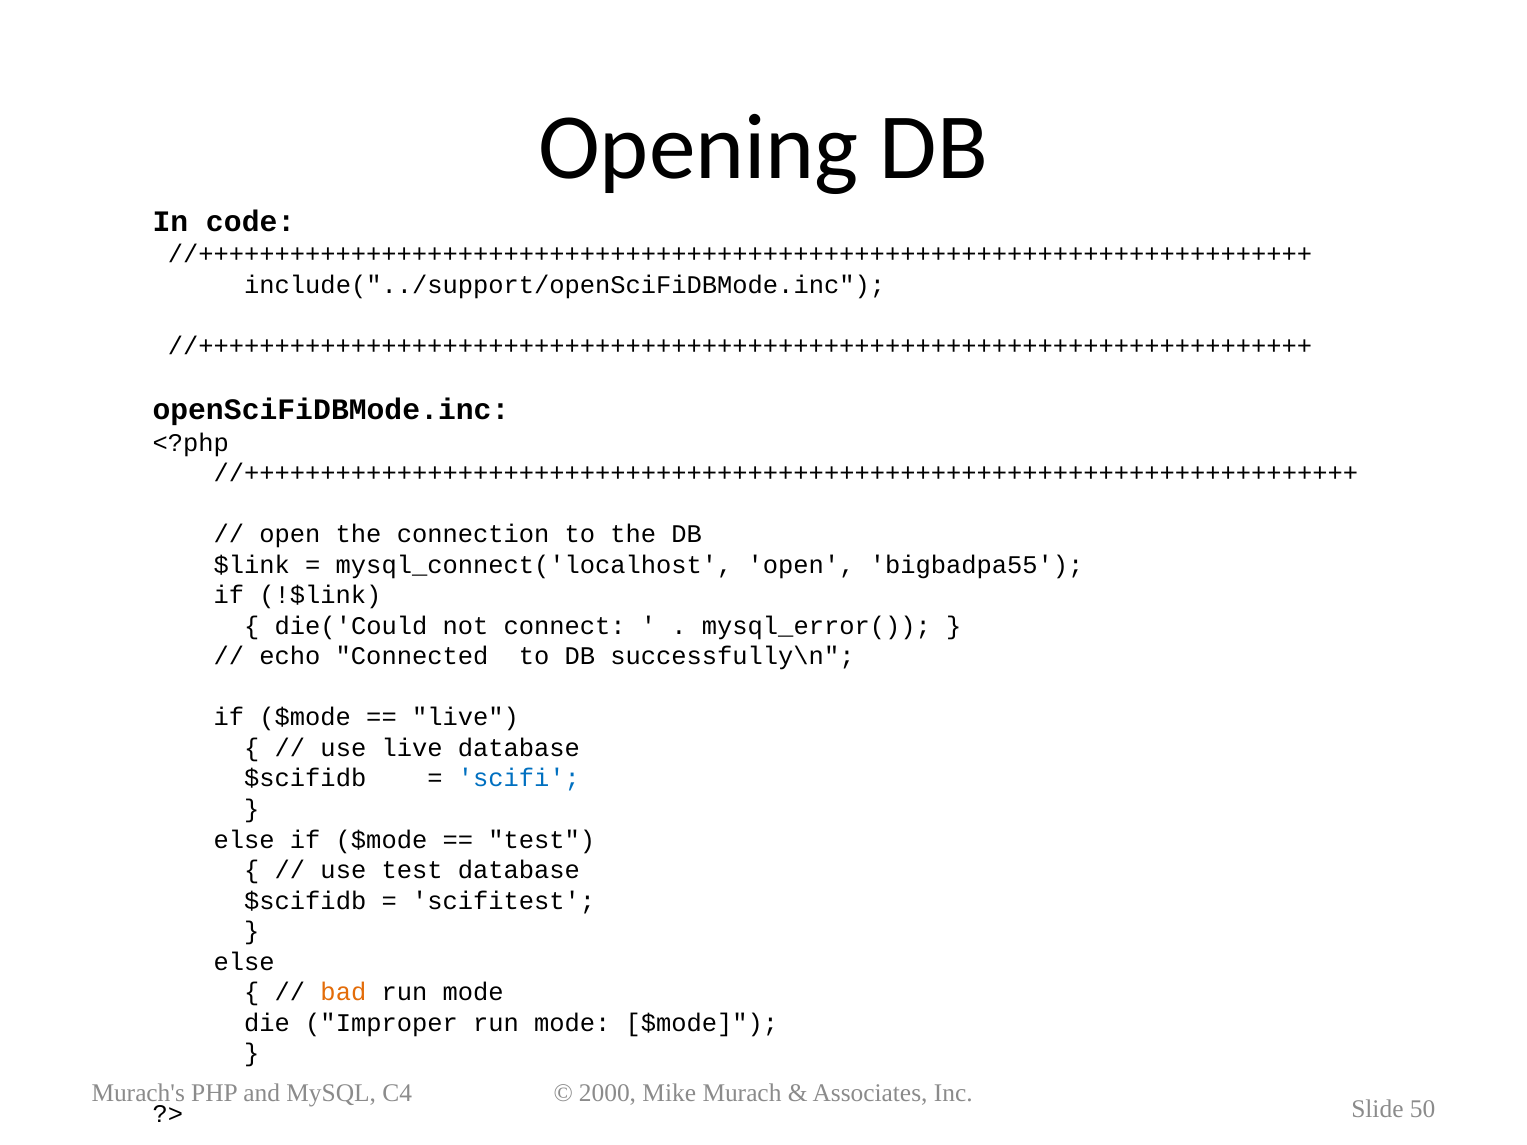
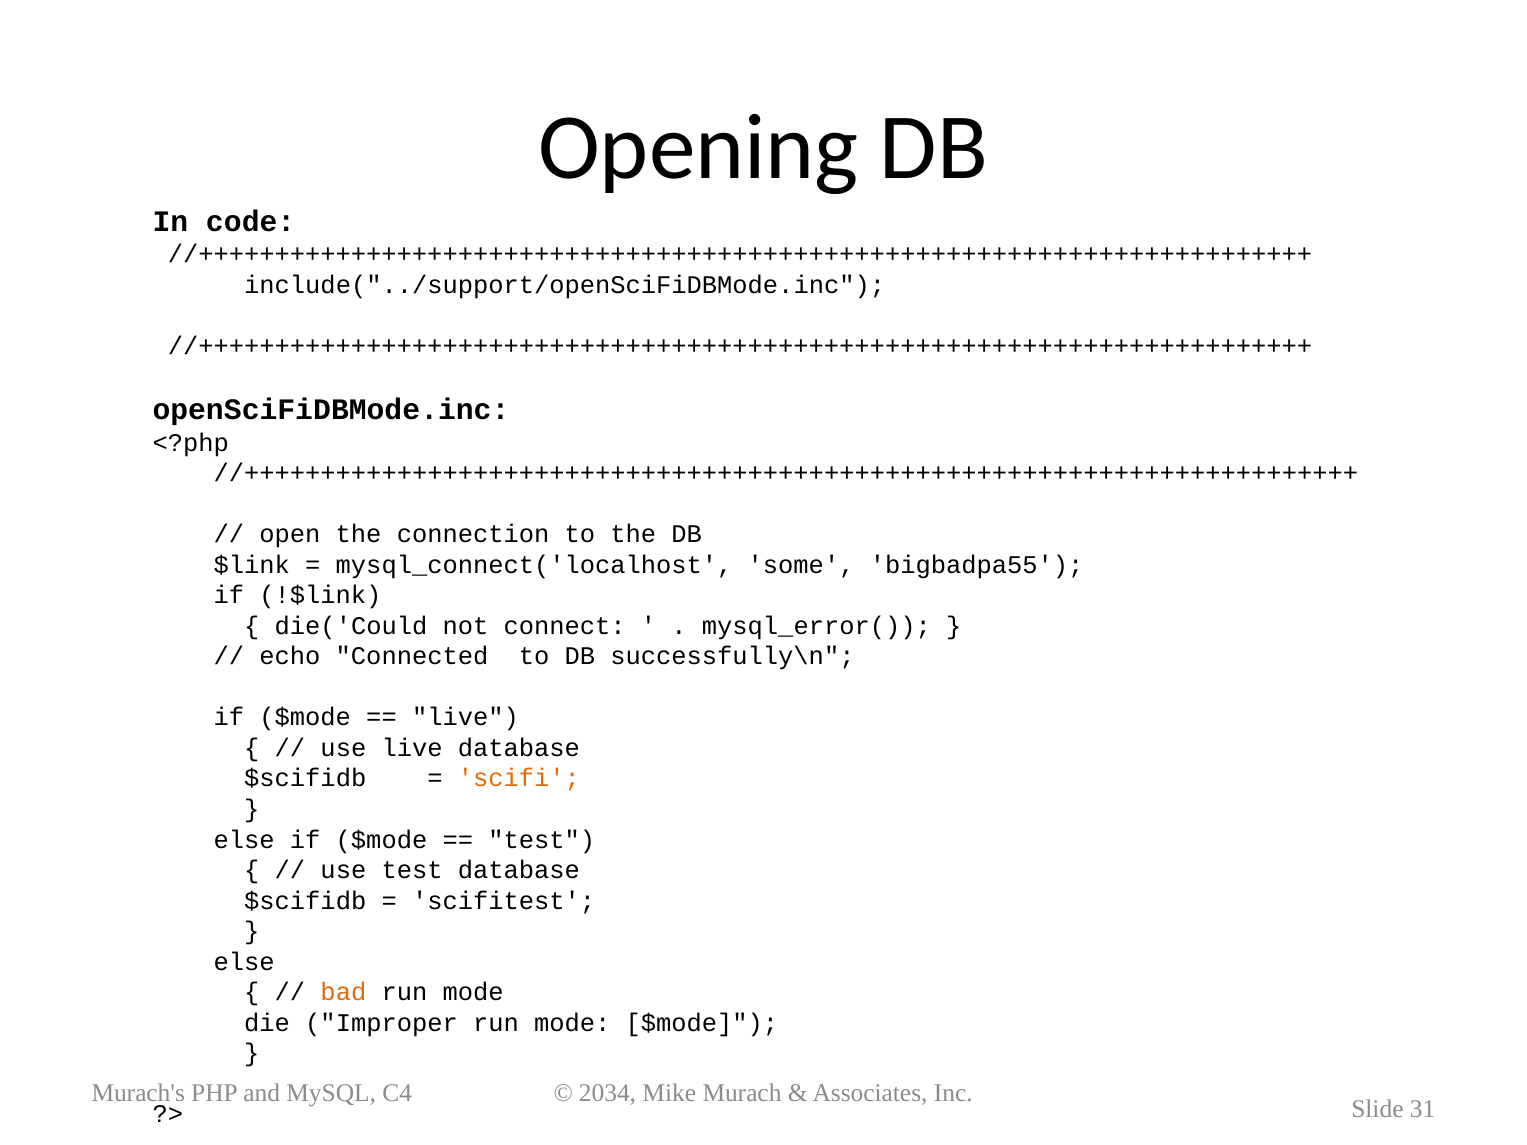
mysql_connect('localhost open: open -> some
scifi colour: blue -> orange
2000: 2000 -> 2034
50: 50 -> 31
